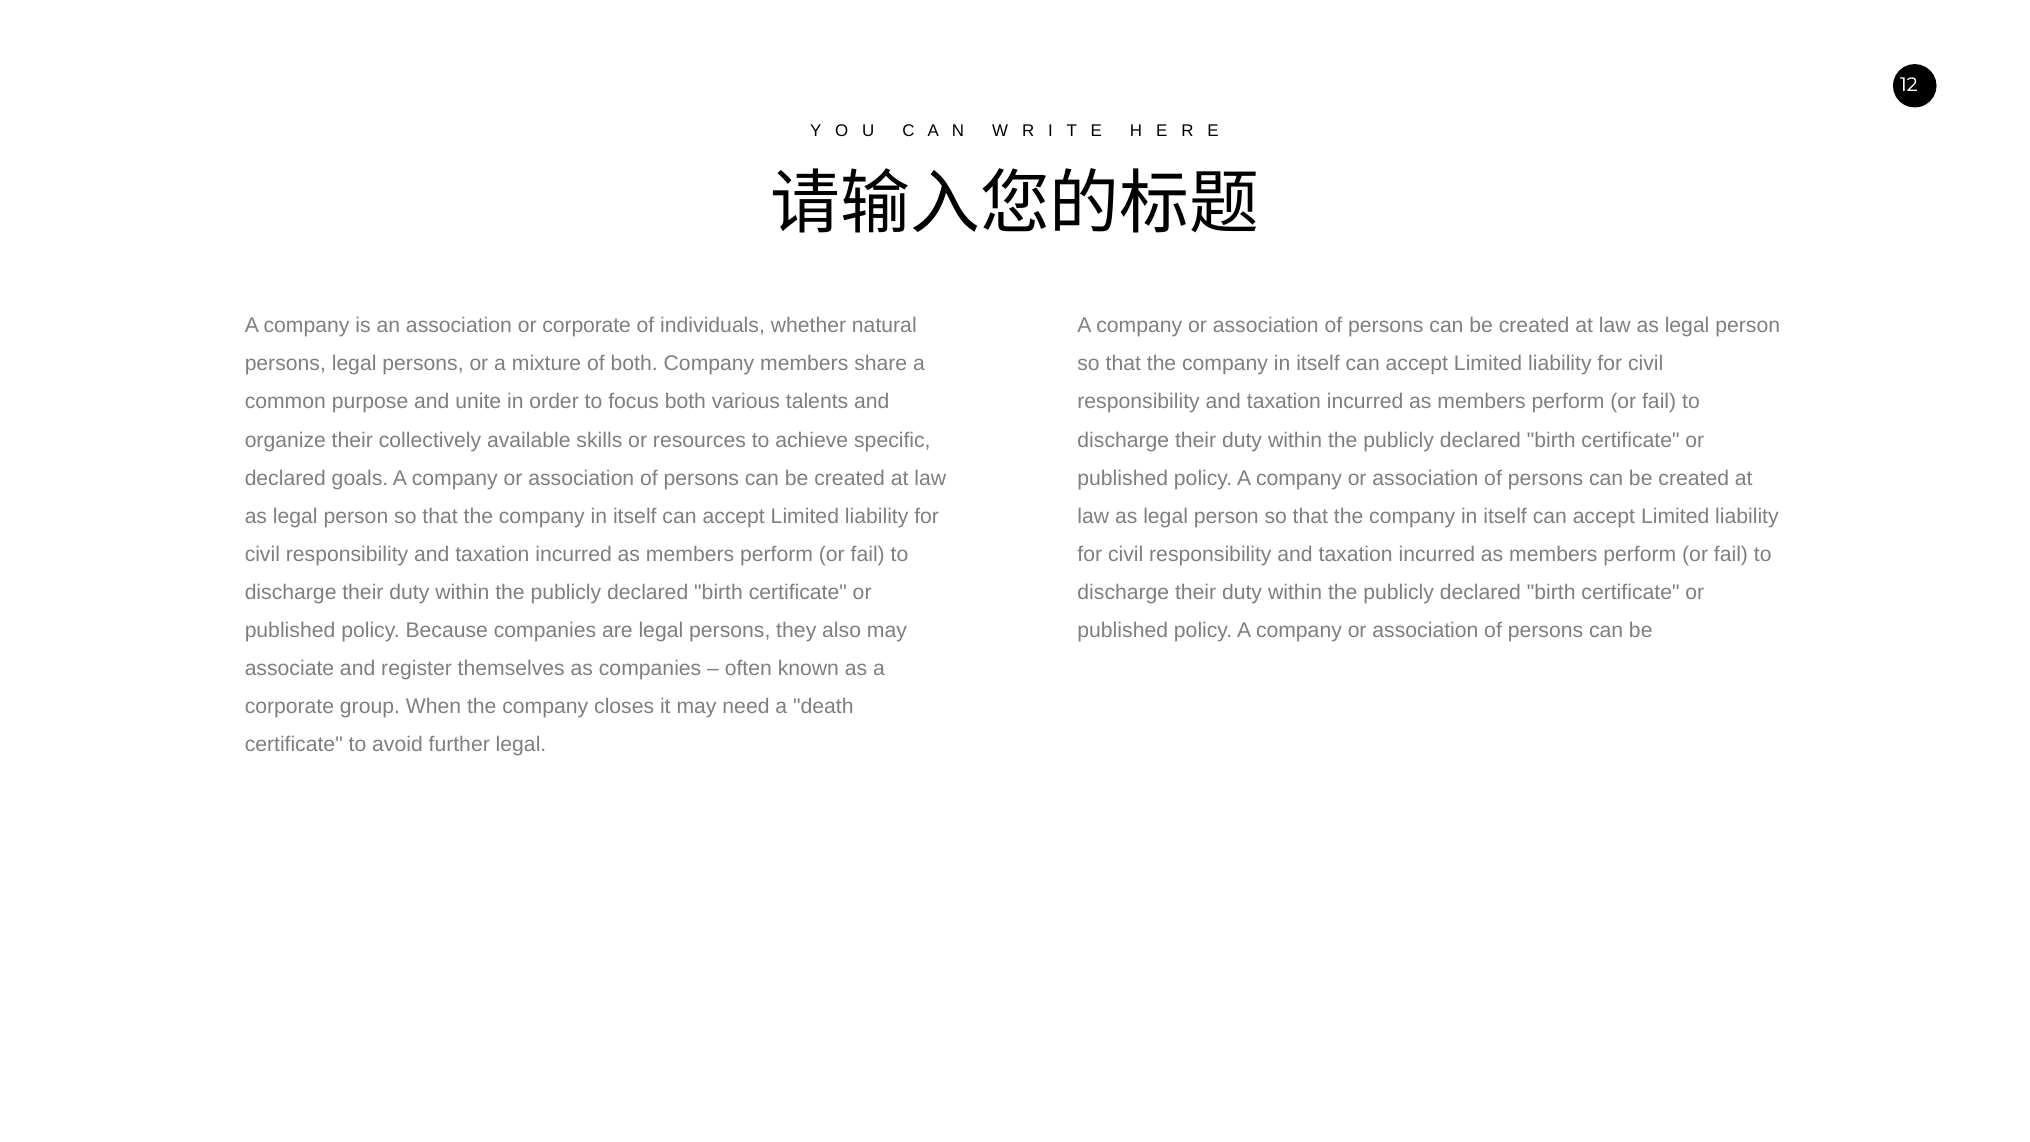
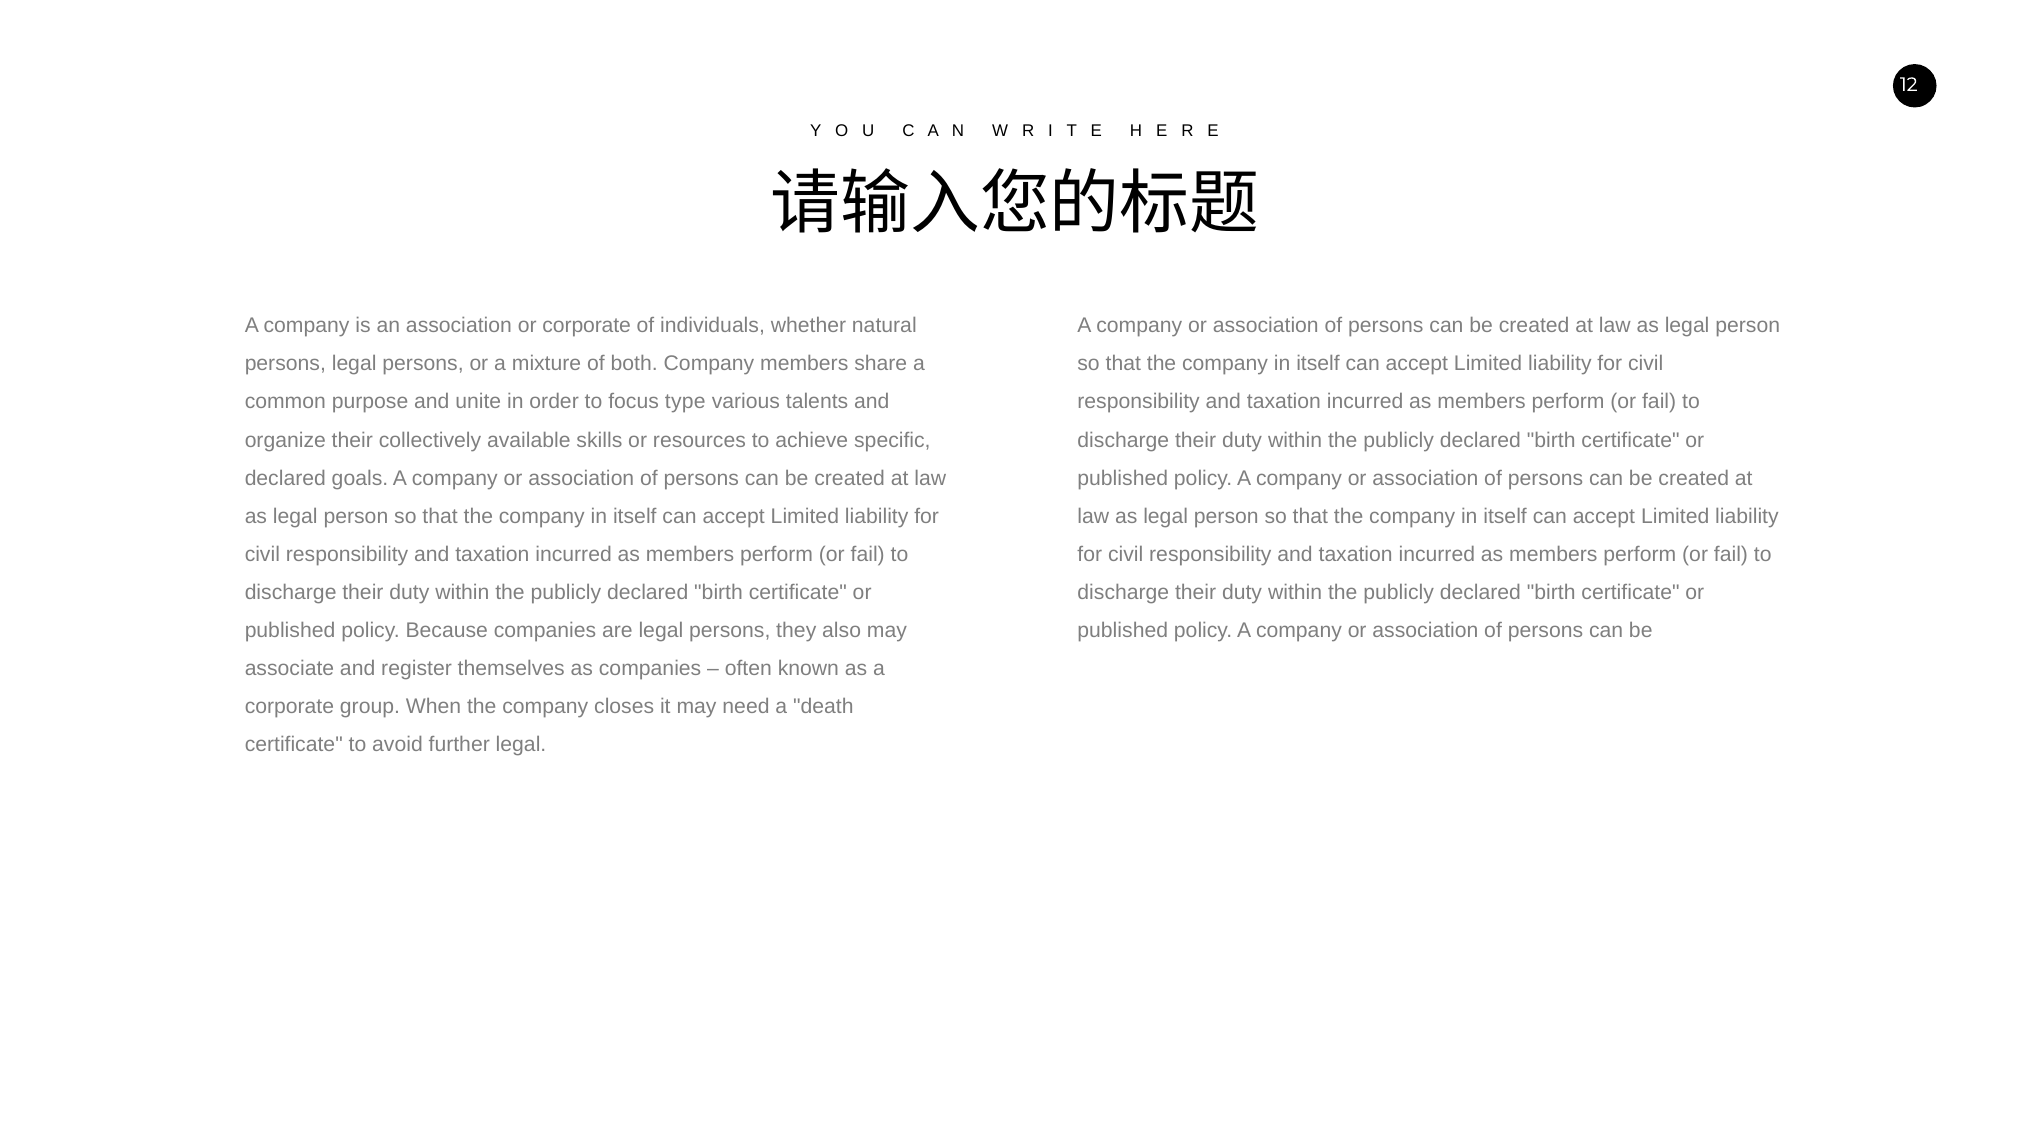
focus both: both -> type
